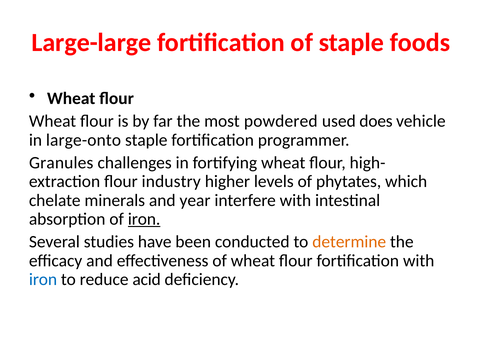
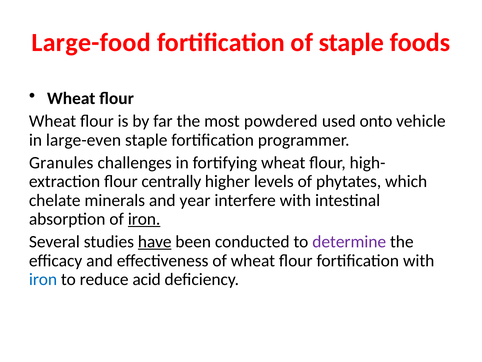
Large-large: Large-large -> Large-food
does: does -> onto
large-onto: large-onto -> large-even
industry: industry -> centrally
have underline: none -> present
determine colour: orange -> purple
